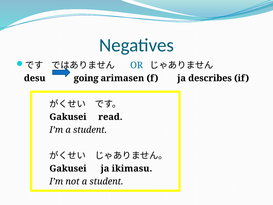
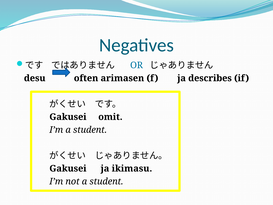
going: going -> often
read: read -> omit
